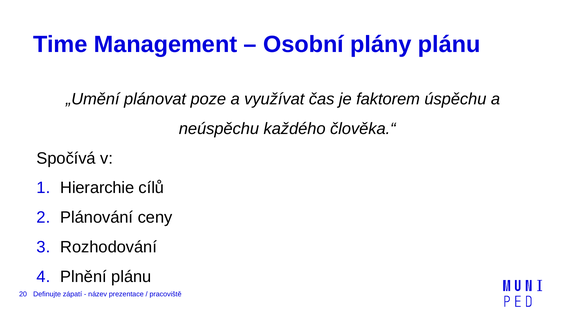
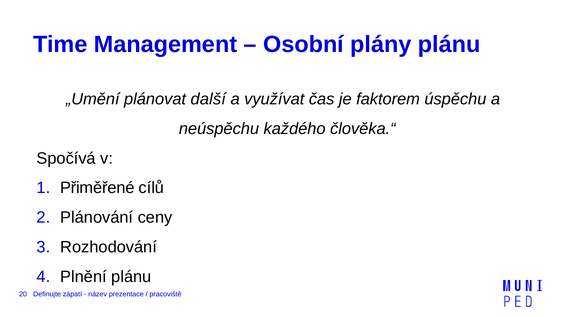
poze: poze -> další
Hierarchie: Hierarchie -> Přiměřené
